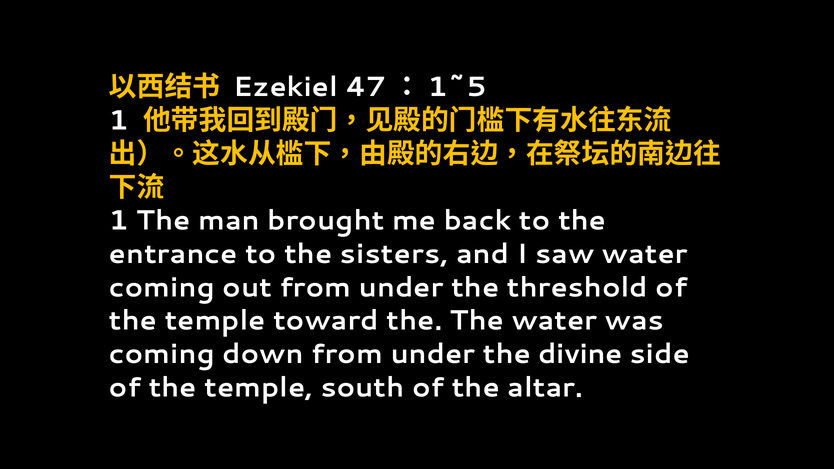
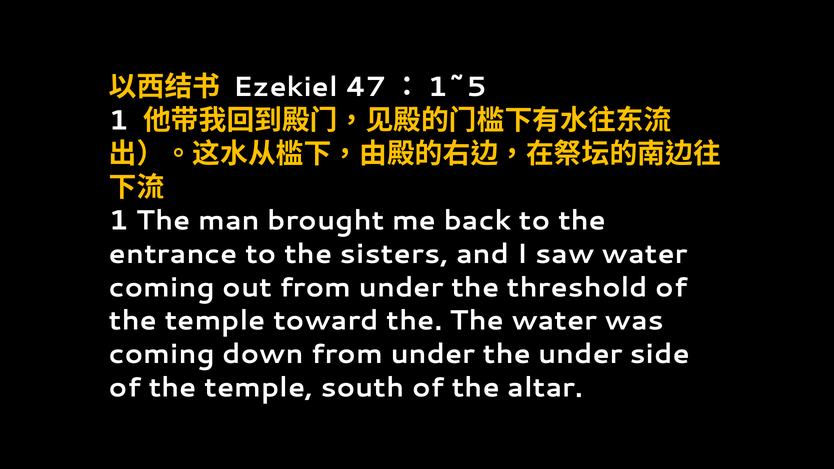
the divine: divine -> under
